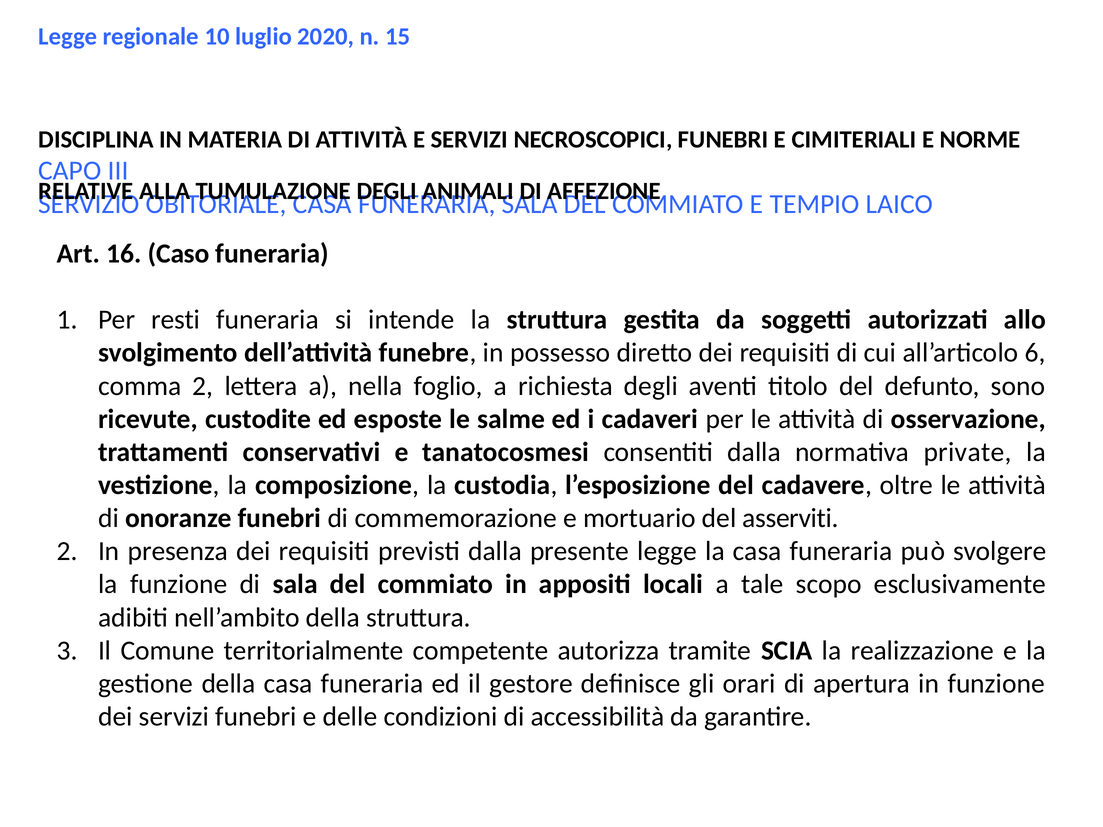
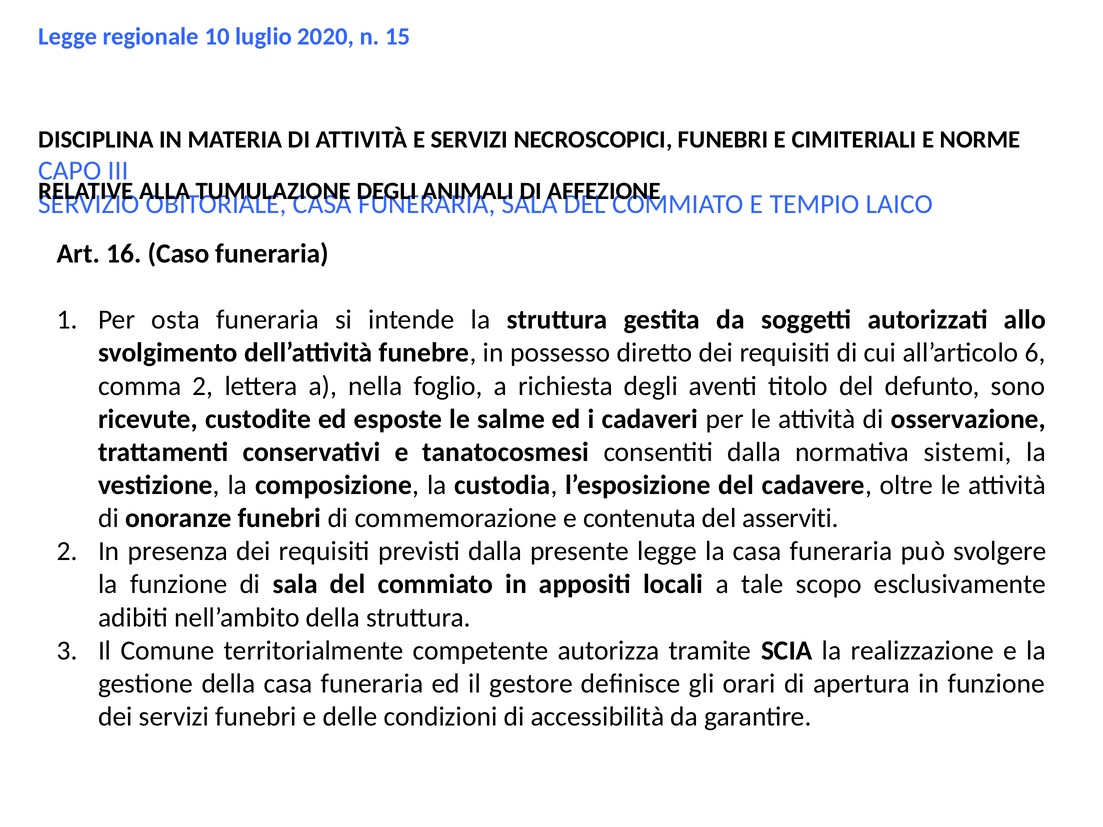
resti: resti -> osta
private: private -> sistemi
mortuario: mortuario -> contenuta
